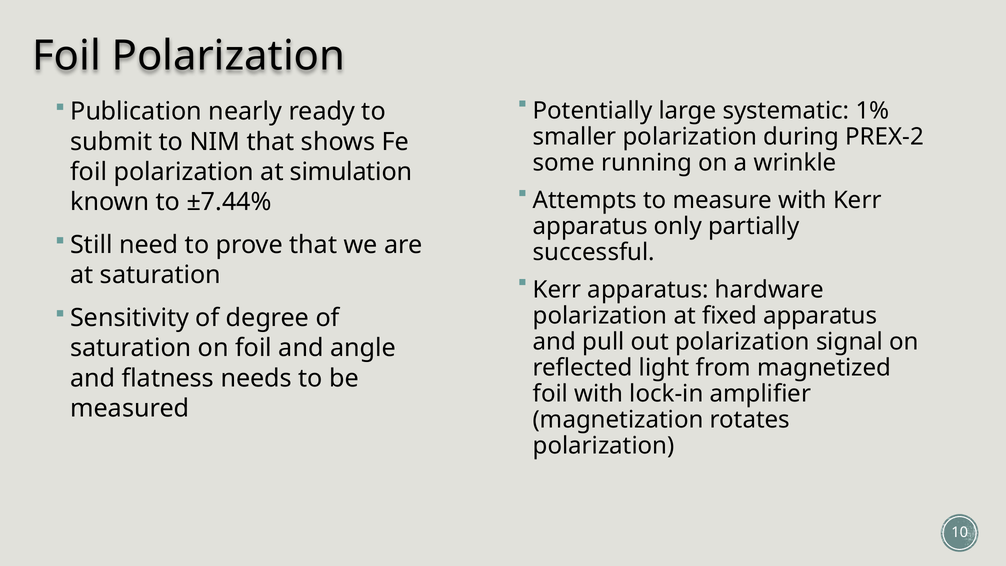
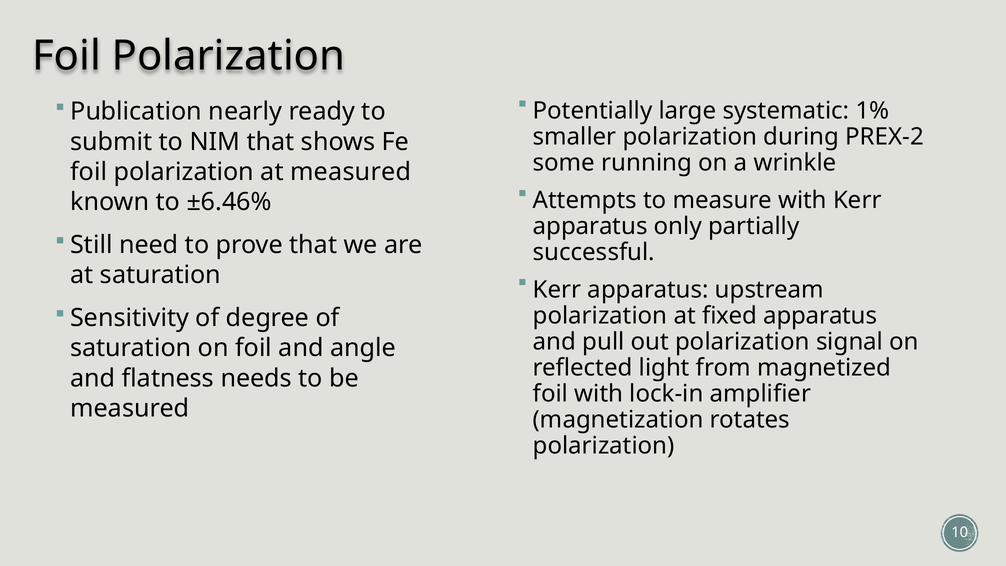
at simulation: simulation -> measured
±7.44%: ±7.44% -> ±6.46%
hardware: hardware -> upstream
